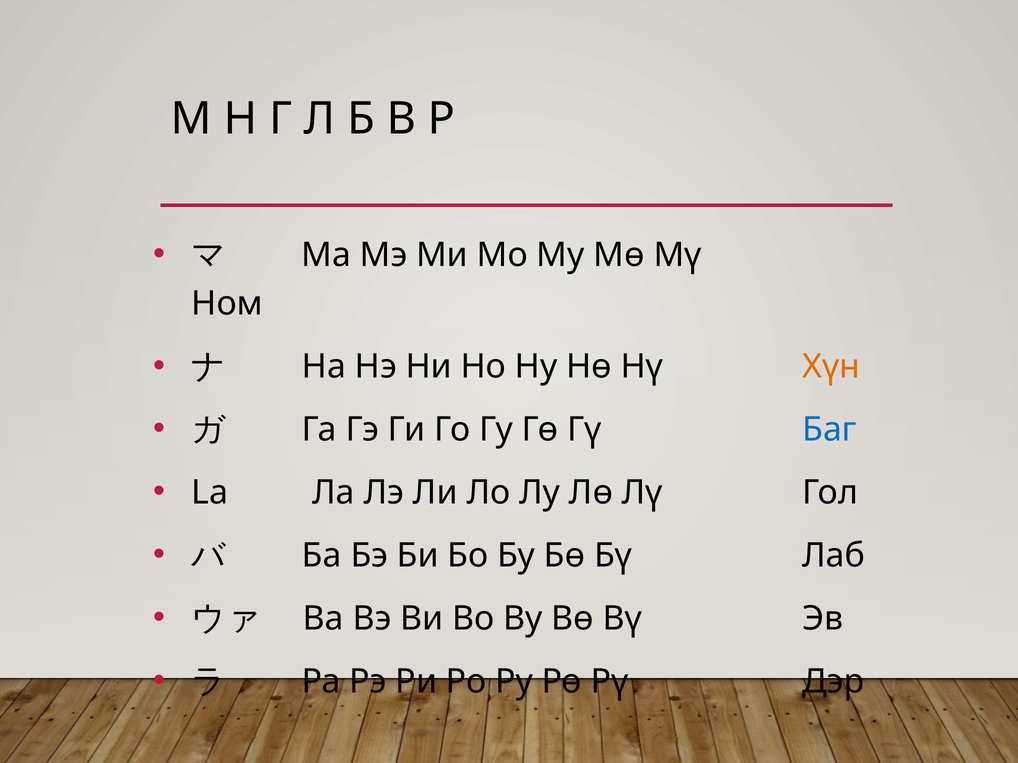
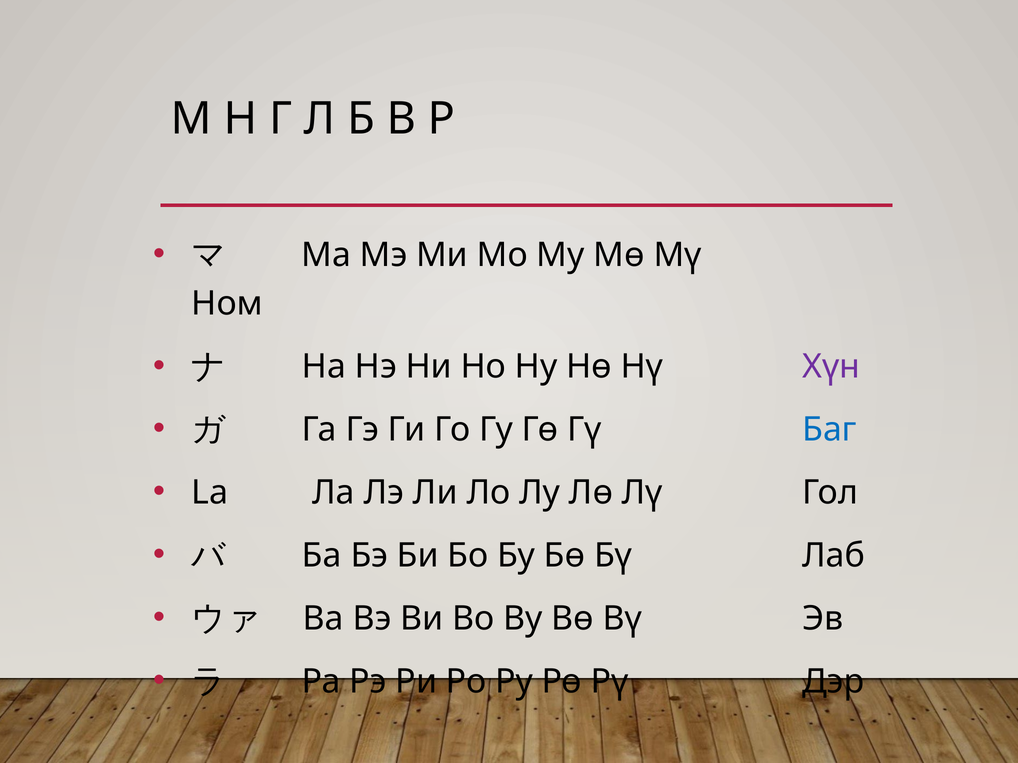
Хүн colour: orange -> purple
